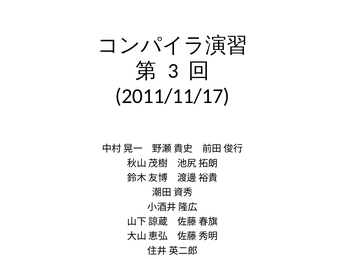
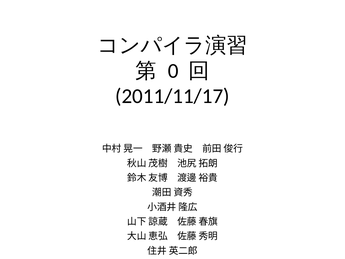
3: 3 -> 0
